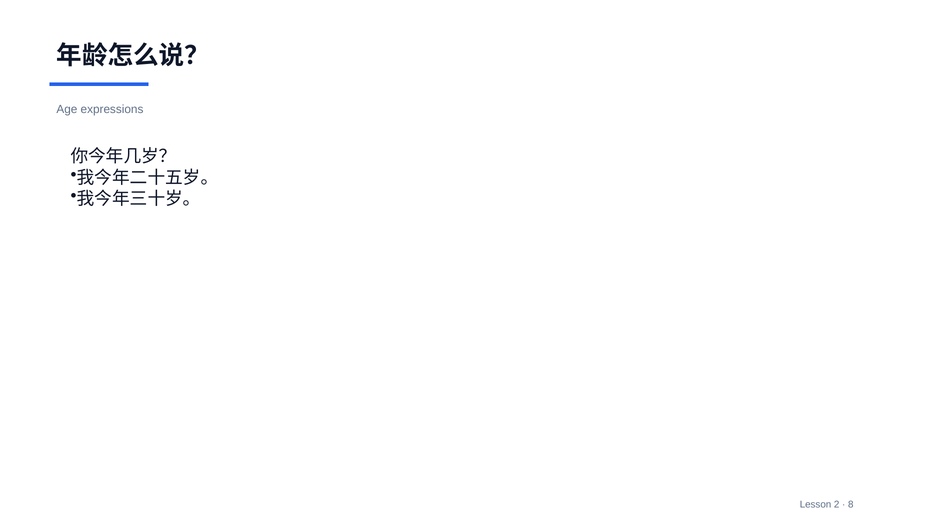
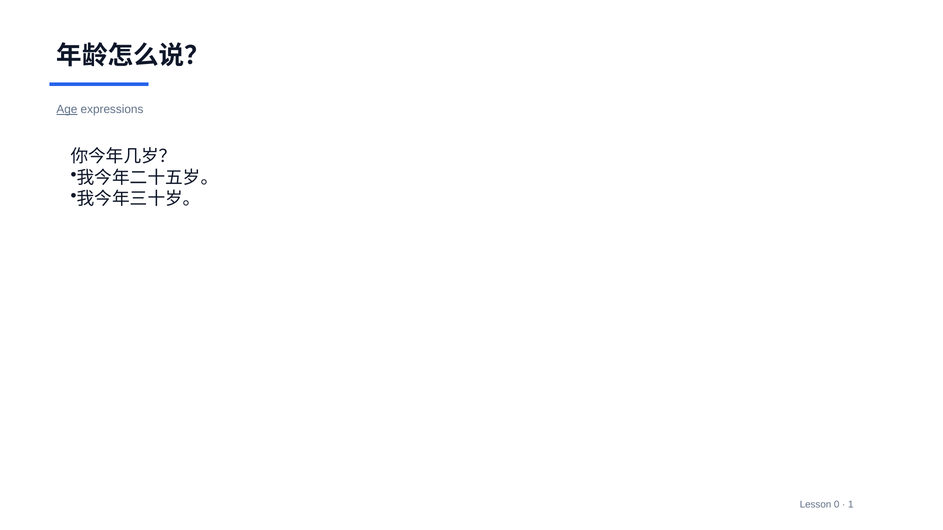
Age underline: none -> present
2: 2 -> 0
8: 8 -> 1
